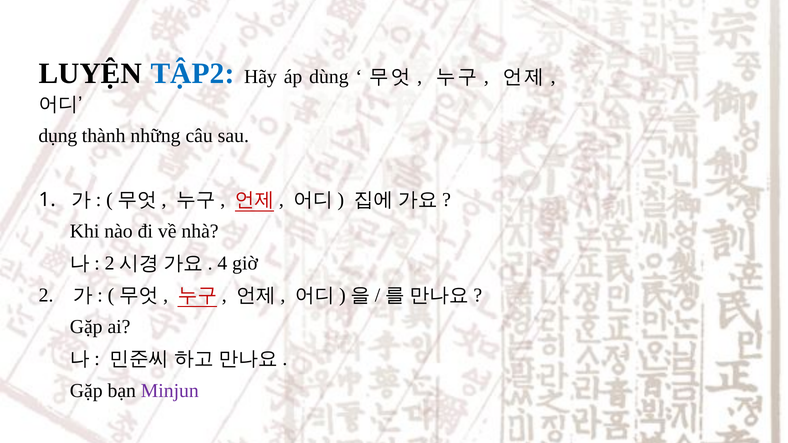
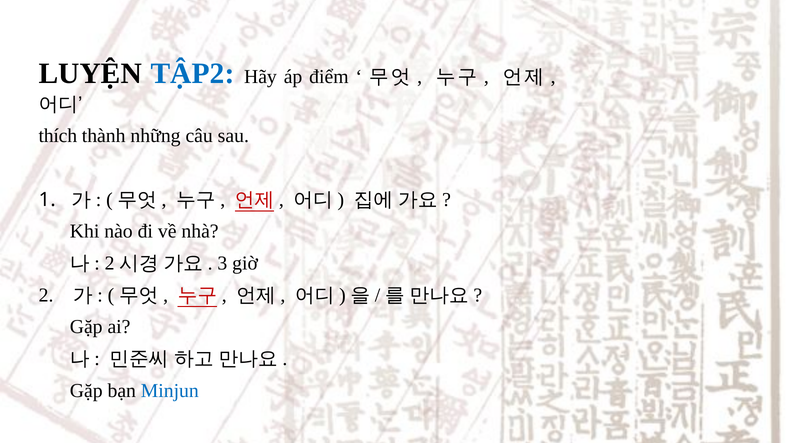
dùng: dùng -> điểm
dụng: dụng -> thích
4: 4 -> 3
Minjun colour: purple -> blue
